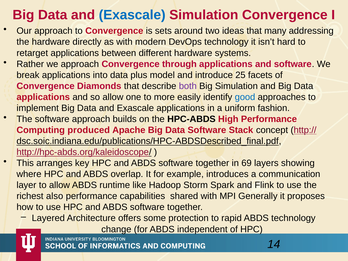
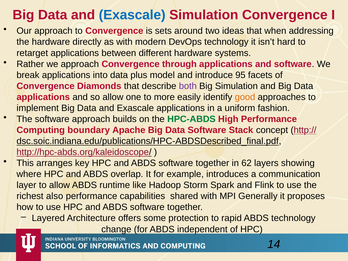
many: many -> when
25: 25 -> 95
good colour: blue -> orange
HPC-ABDS colour: black -> green
produced: produced -> boundary
69: 69 -> 62
